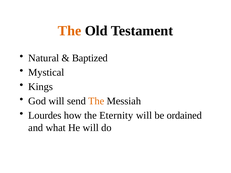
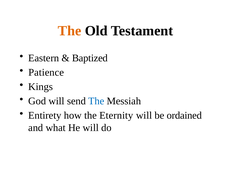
Natural: Natural -> Eastern
Mystical: Mystical -> Patience
The at (96, 101) colour: orange -> blue
Lourdes: Lourdes -> Entirety
